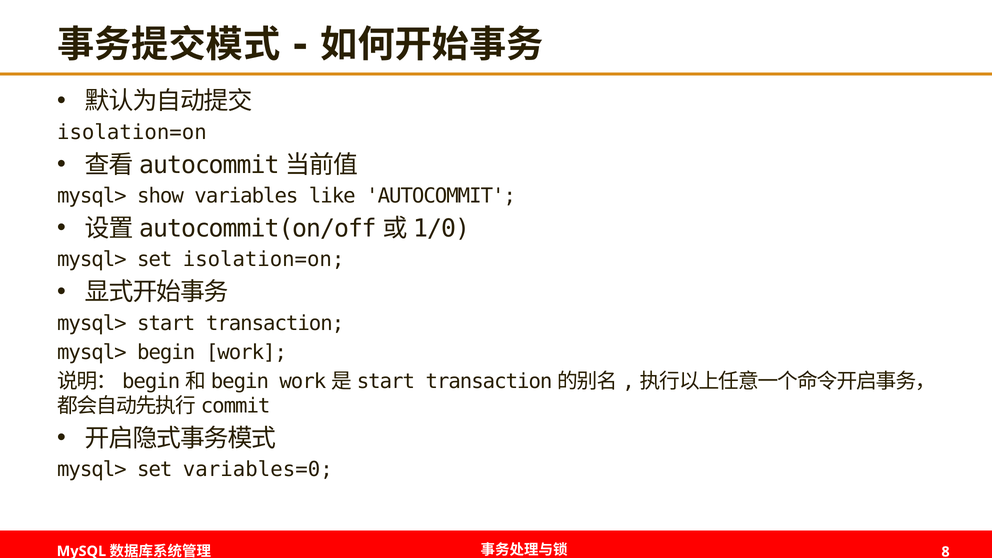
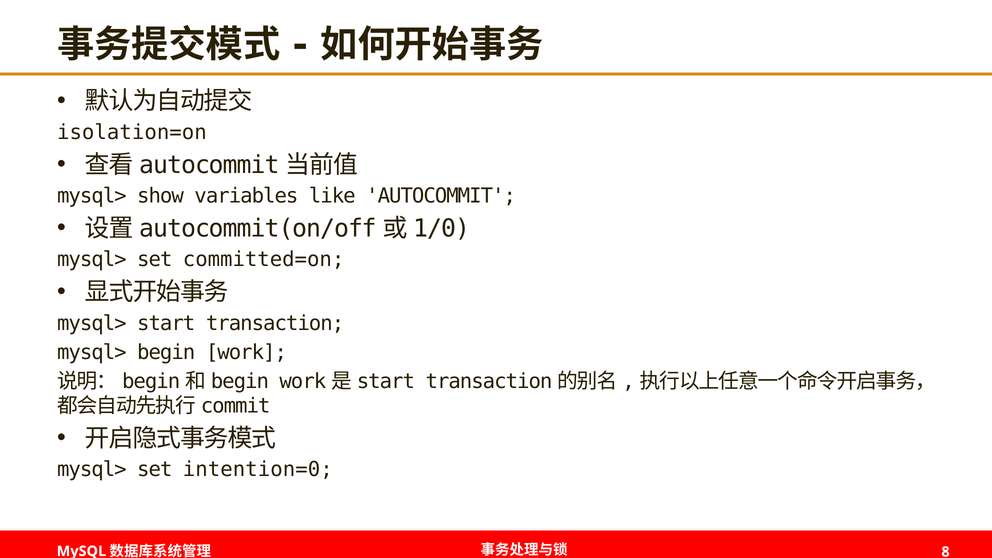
set isolation=on: isolation=on -> committed=on
variables=0: variables=0 -> intention=0
